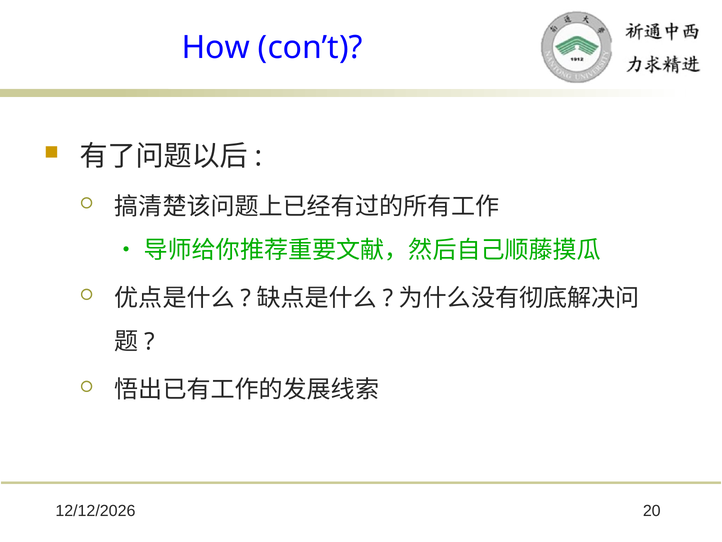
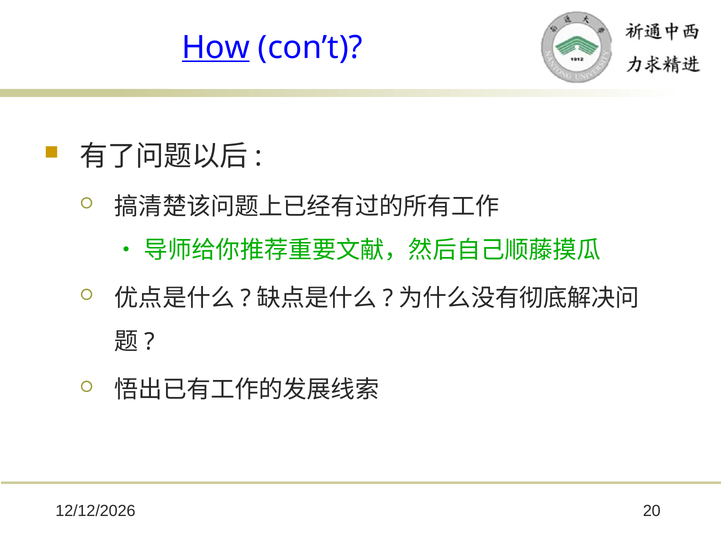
How underline: none -> present
